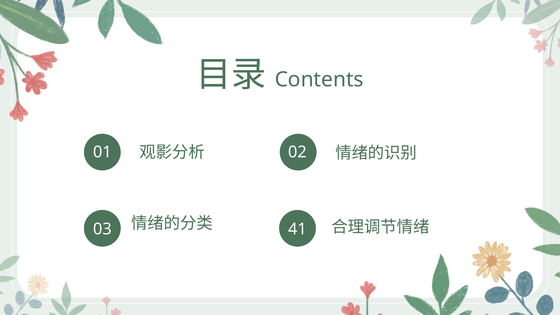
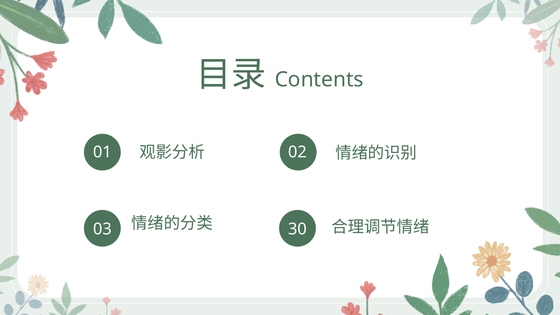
41: 41 -> 30
